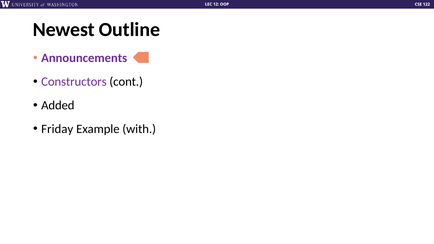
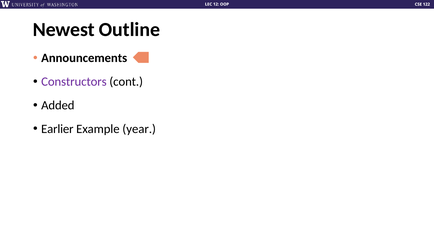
Announcements colour: purple -> black
Friday: Friday -> Earlier
with: with -> year
